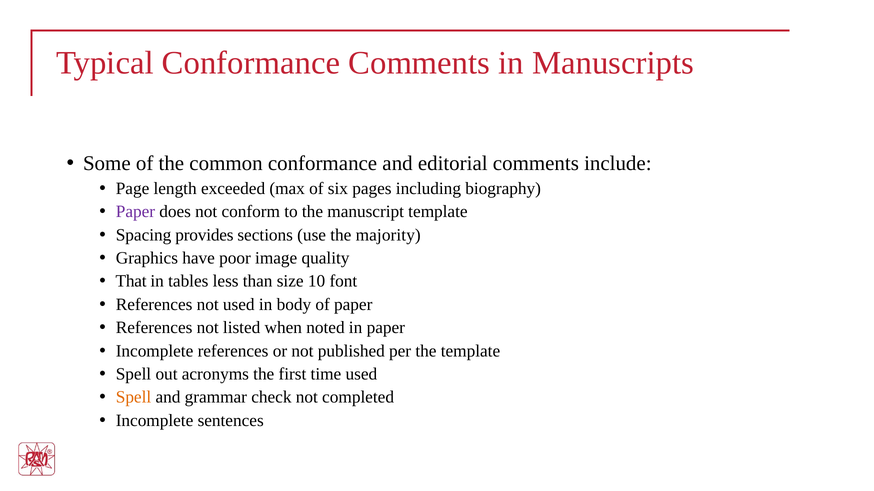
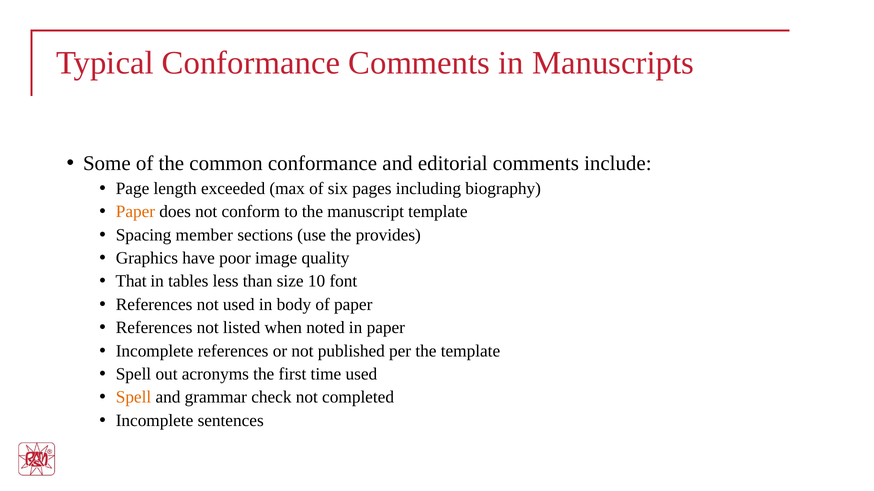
Paper at (135, 212) colour: purple -> orange
provides: provides -> member
majority: majority -> provides
